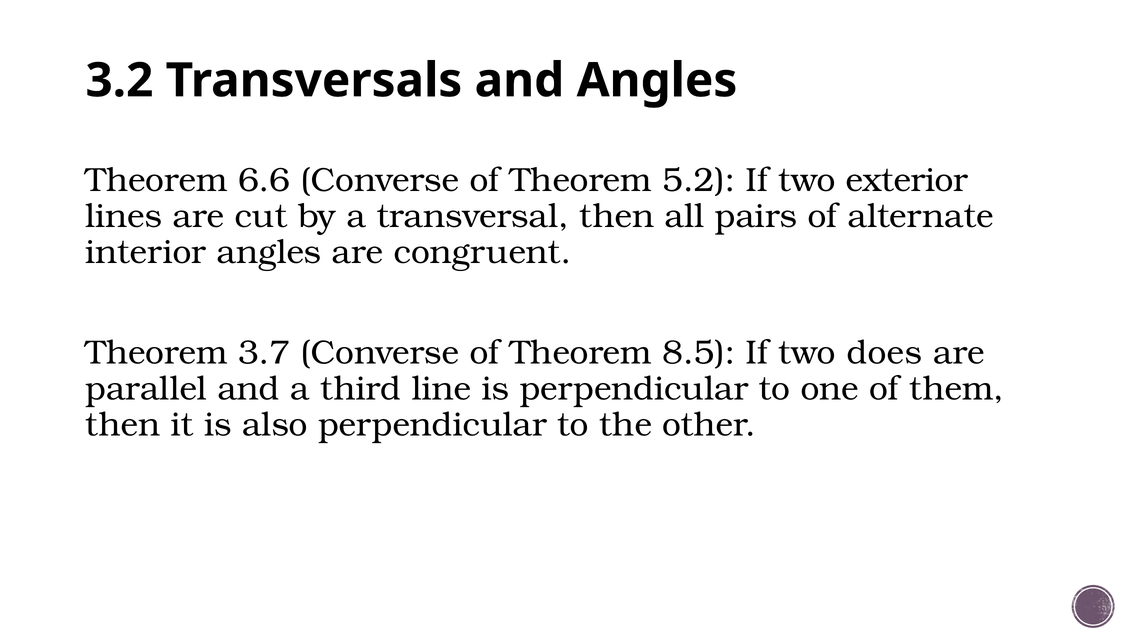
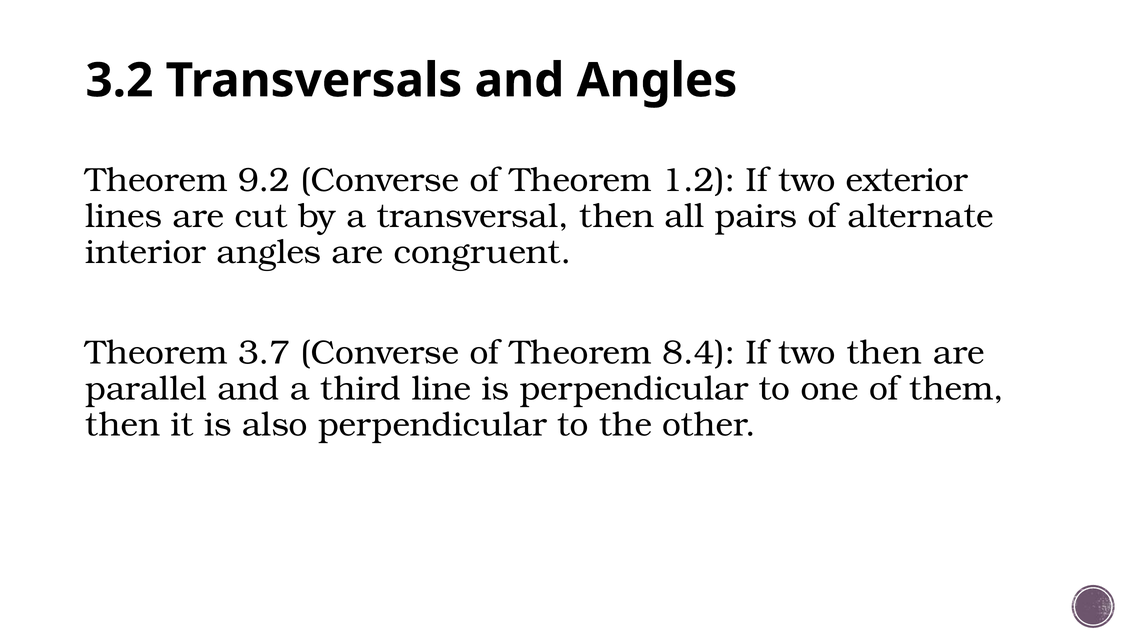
6.6: 6.6 -> 9.2
5.2: 5.2 -> 1.2
8.5: 8.5 -> 8.4
two does: does -> then
